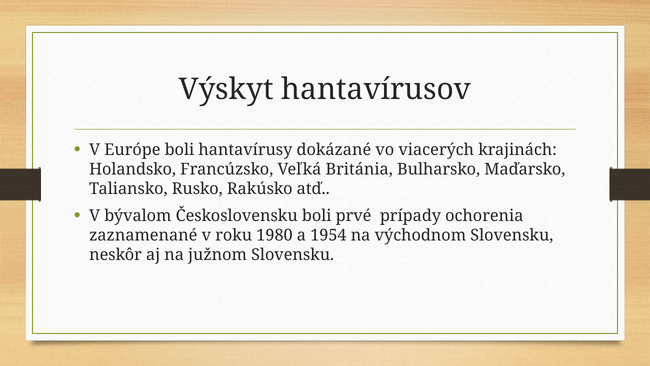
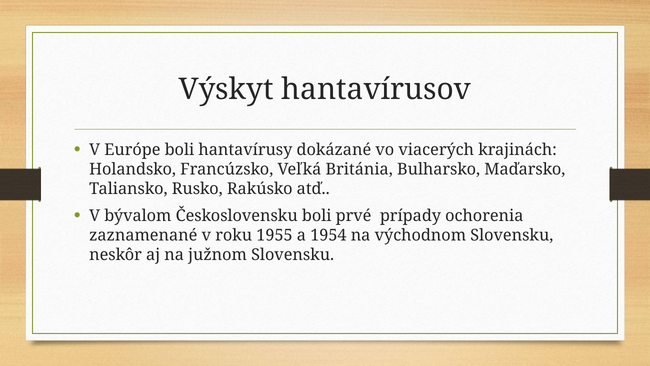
1980: 1980 -> 1955
